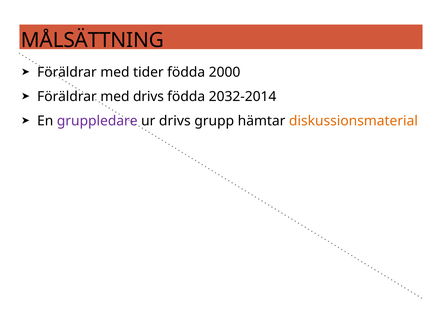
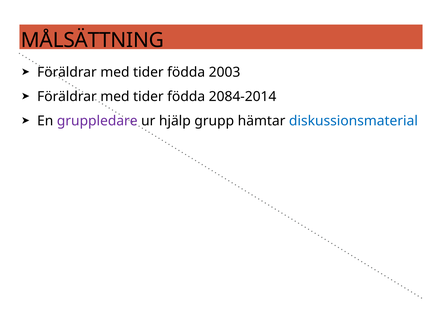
2000: 2000 -> 2003
drivs at (148, 97): drivs -> tider
2032-2014: 2032-2014 -> 2084-2014
ur drivs: drivs -> hjälp
diskussionsmaterial colour: orange -> blue
